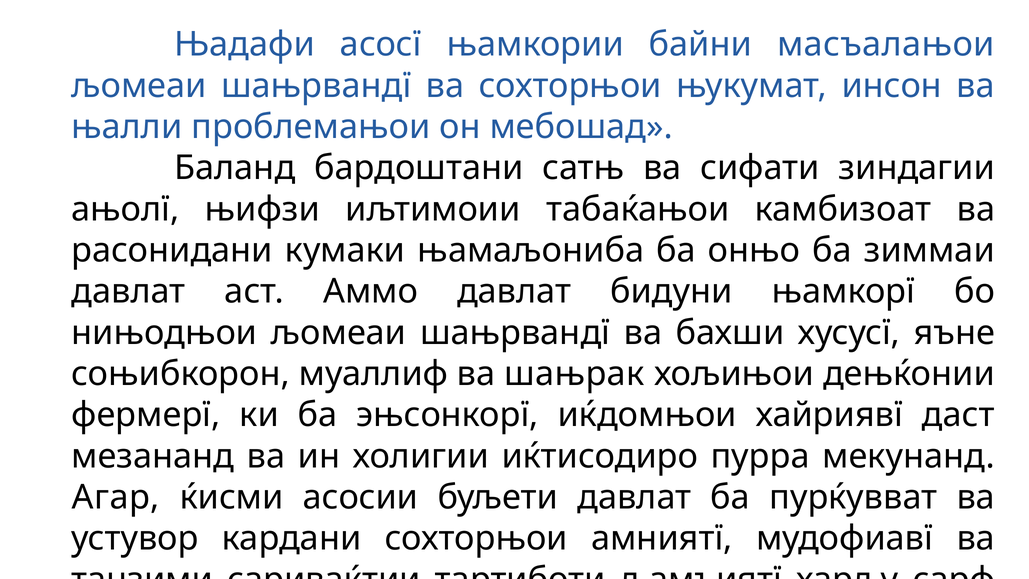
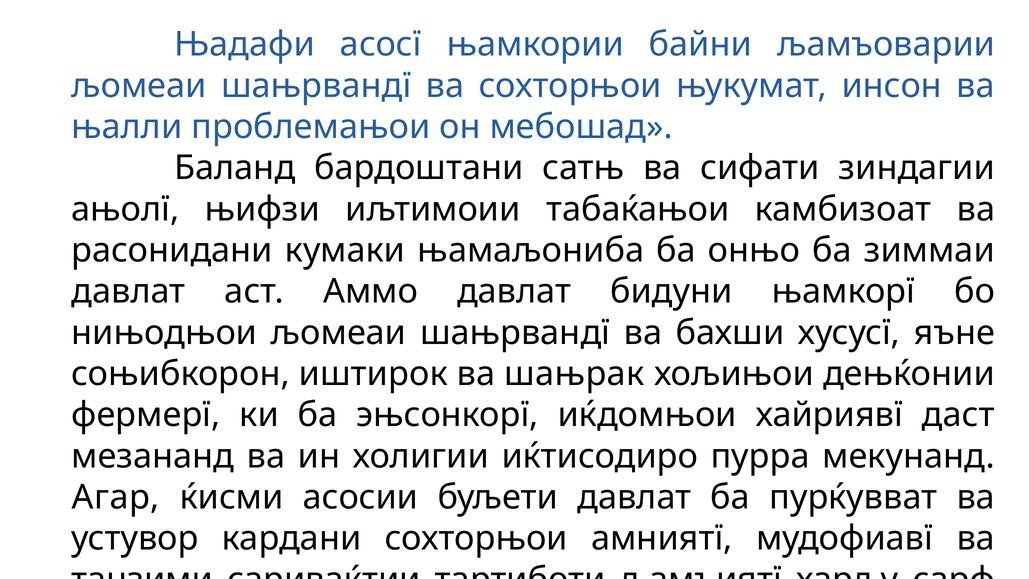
масъалањои: масъалањои -> љамъоварии
муаллиф: муаллиф -> иштирок
